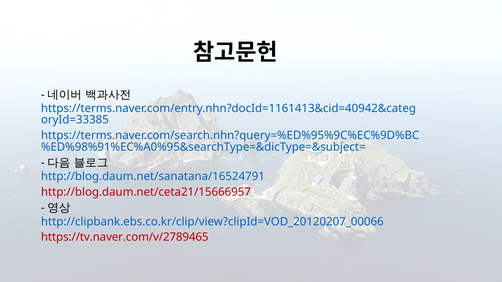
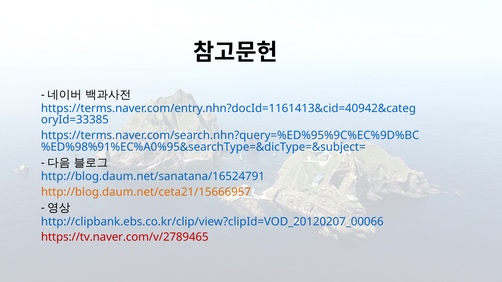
http://blog.daum.net/ceta21/15666957 colour: red -> orange
